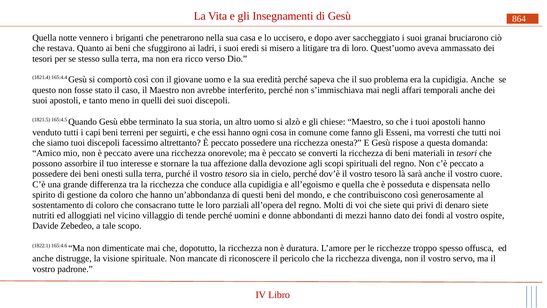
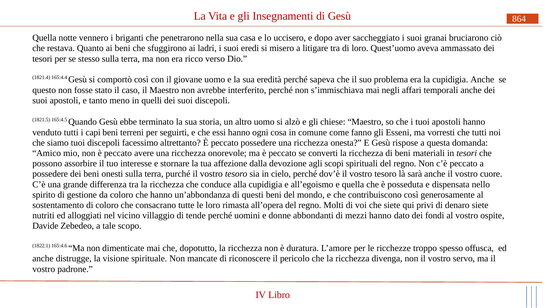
parziali: parziali -> rimasta
